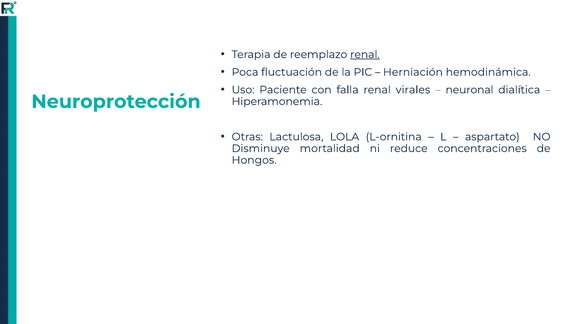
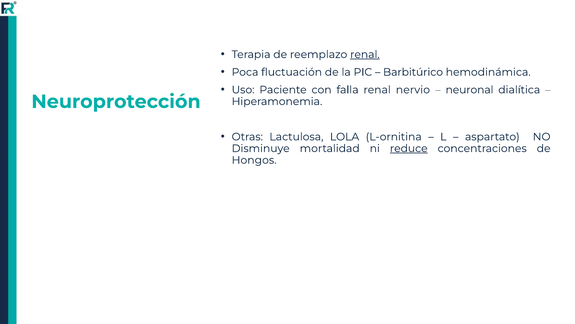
Herniación: Herniación -> Barbitúrico
virales: virales -> nervio
reduce underline: none -> present
